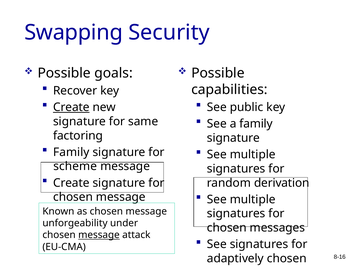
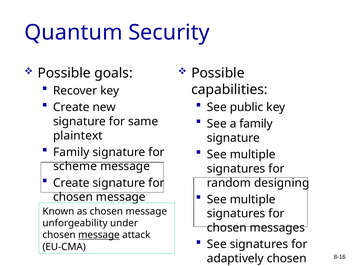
Swapping: Swapping -> Quantum
Create at (71, 107) underline: present -> none
factoring: factoring -> plaintext
derivation: derivation -> designing
